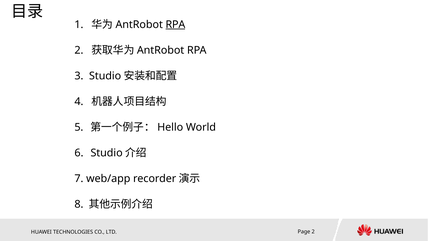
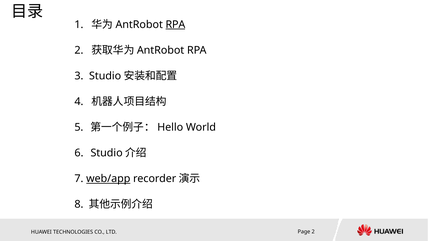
web/app underline: none -> present
